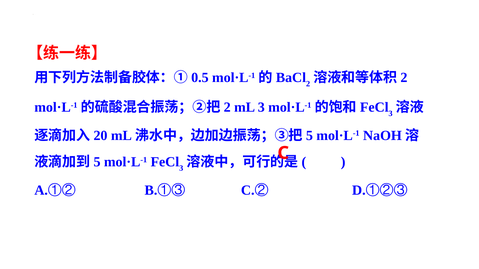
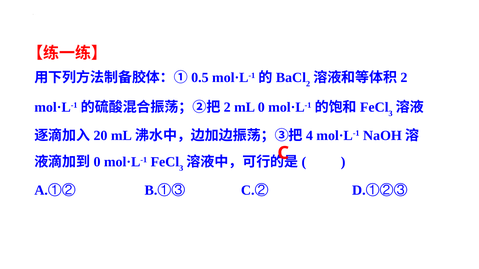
mL 3: 3 -> 0
5 at (309, 136): 5 -> 4
5 at (97, 162): 5 -> 0
